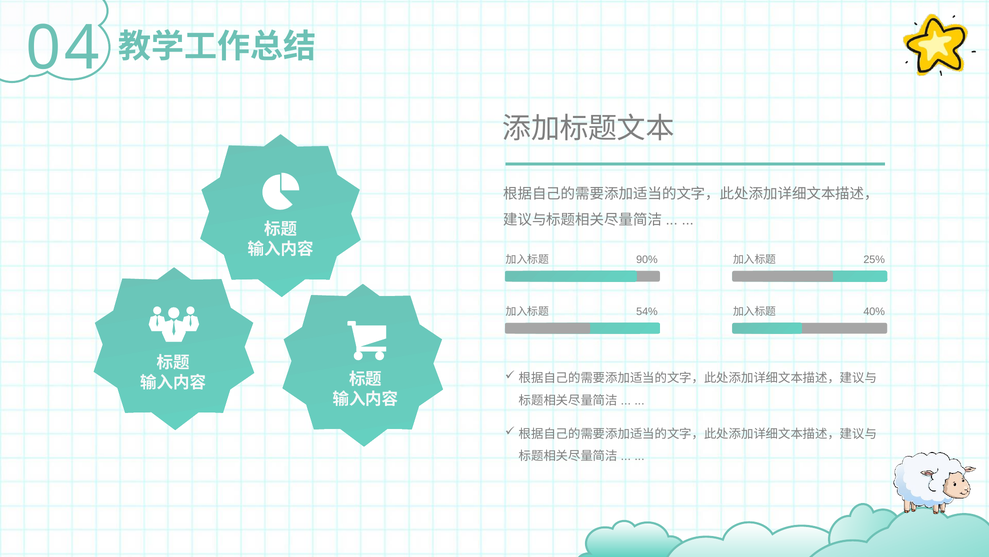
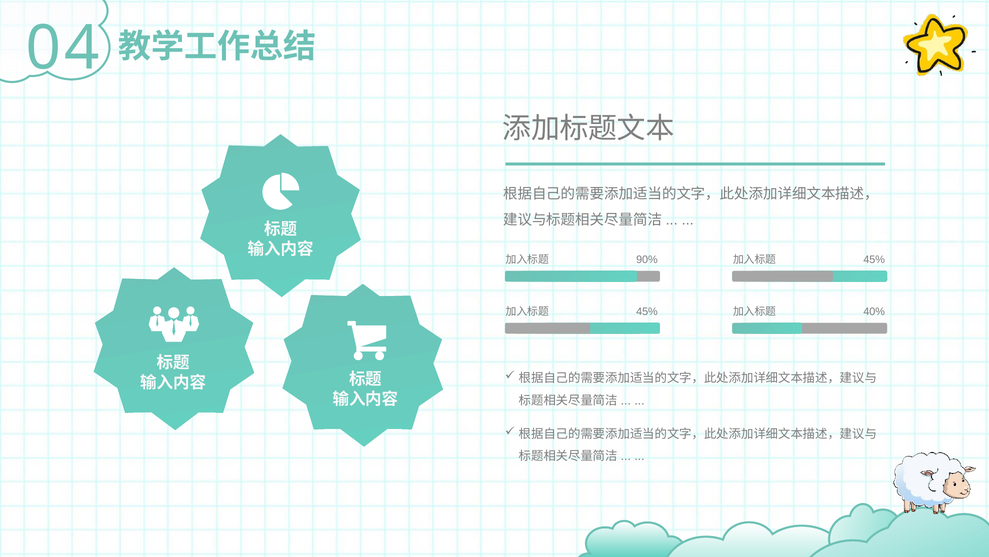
25% at (874, 259): 25% -> 45%
54% at (647, 311): 54% -> 45%
